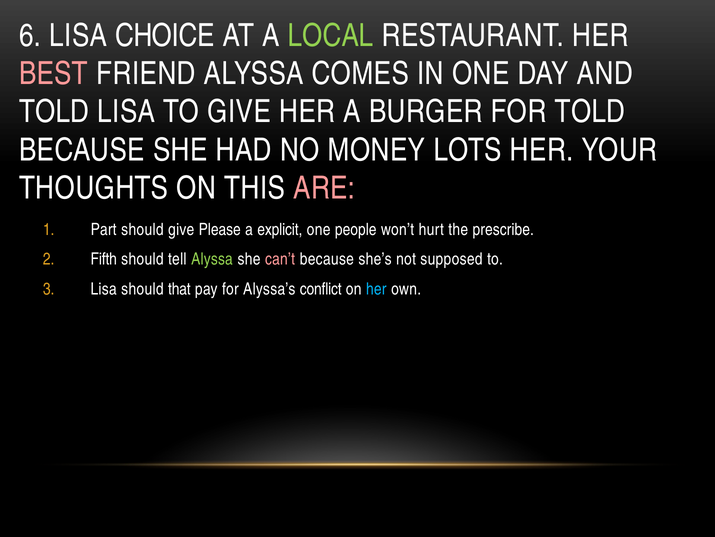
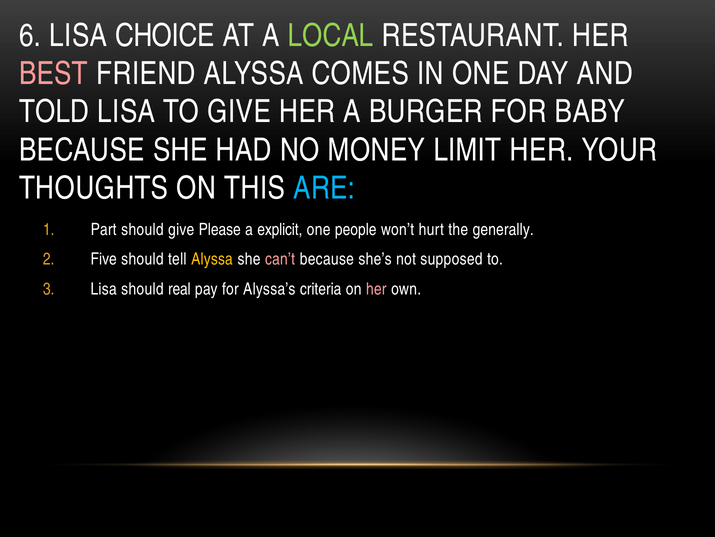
FOR TOLD: TOLD -> BABY
LOTS: LOTS -> LIMIT
ARE colour: pink -> light blue
prescribe: prescribe -> generally
Fifth: Fifth -> Five
Alyssa at (212, 259) colour: light green -> yellow
that: that -> real
conflict: conflict -> criteria
her at (376, 289) colour: light blue -> pink
